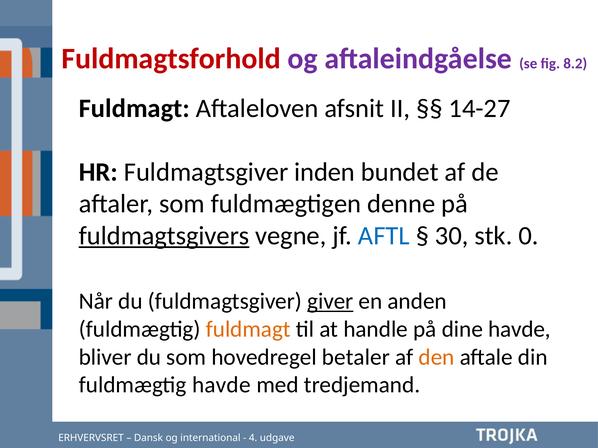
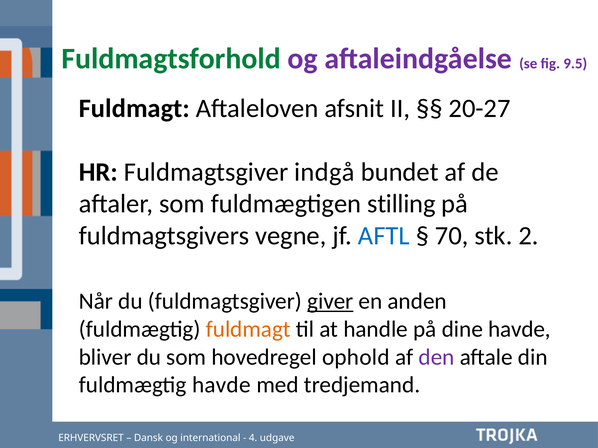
Fuldmagtsforhold colour: red -> green
8.2: 8.2 -> 9.5
14-27: 14-27 -> 20-27
inden: inden -> indgå
denne: denne -> stilling
fuldmagtsgivers underline: present -> none
30: 30 -> 70
0: 0 -> 2
betaler: betaler -> ophold
den colour: orange -> purple
